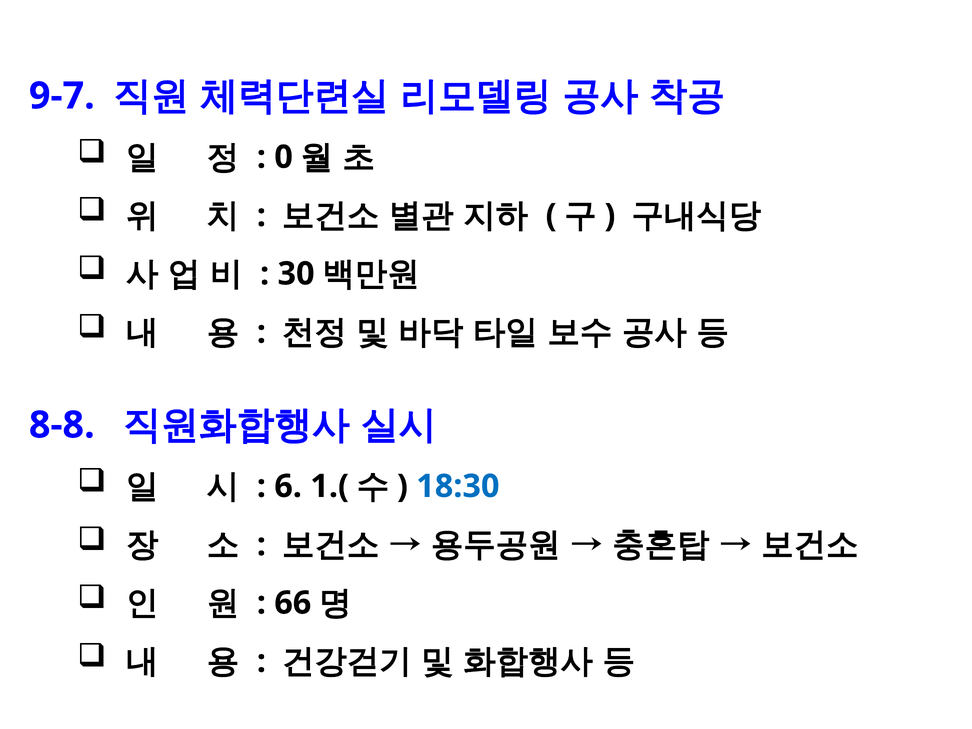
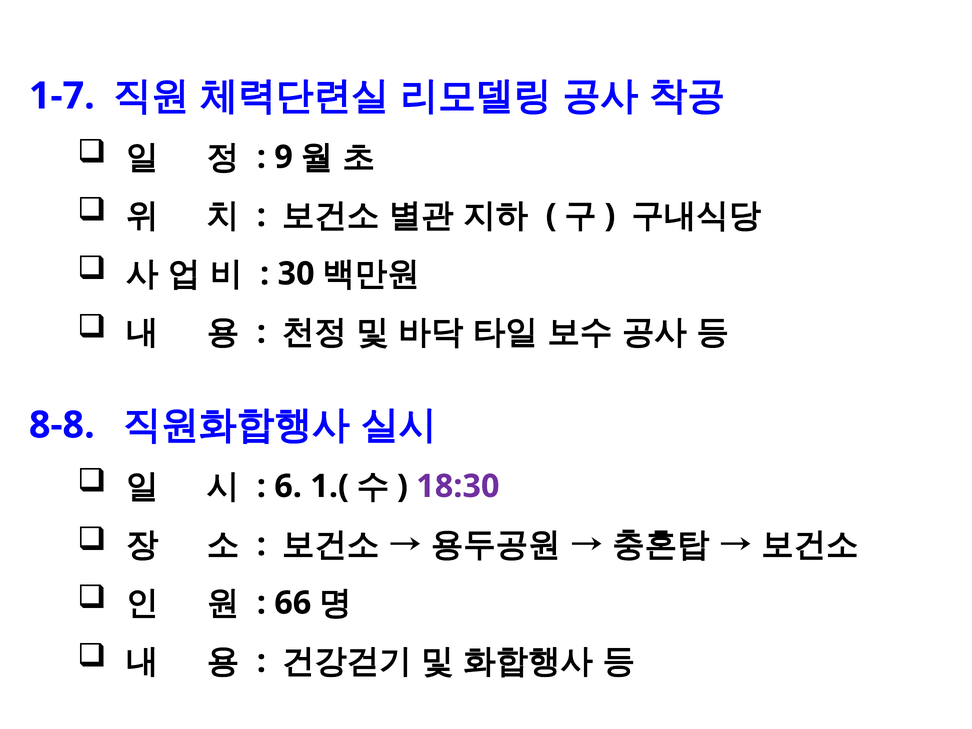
9-7: 9-7 -> 1-7
0: 0 -> 9
18:30 colour: blue -> purple
